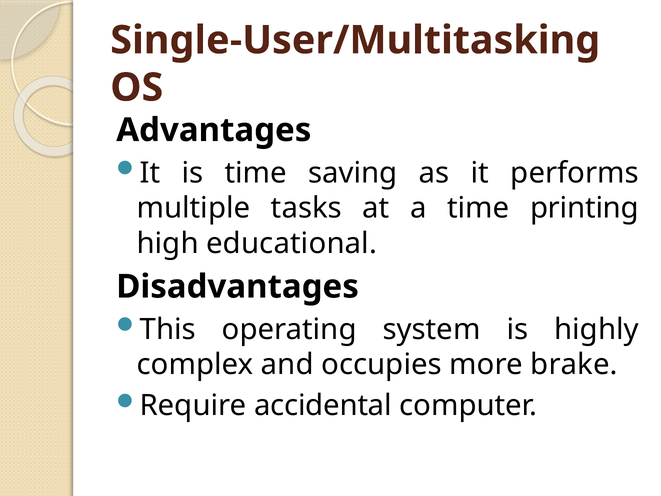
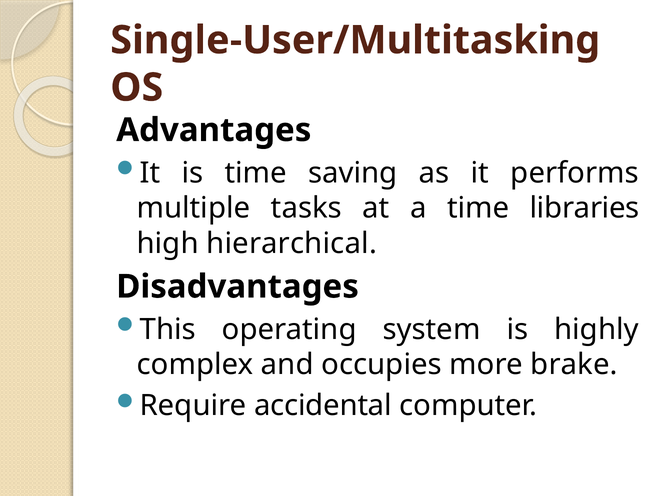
printing: printing -> libraries
educational: educational -> hierarchical
